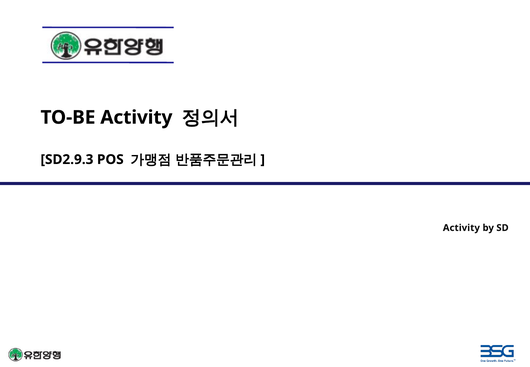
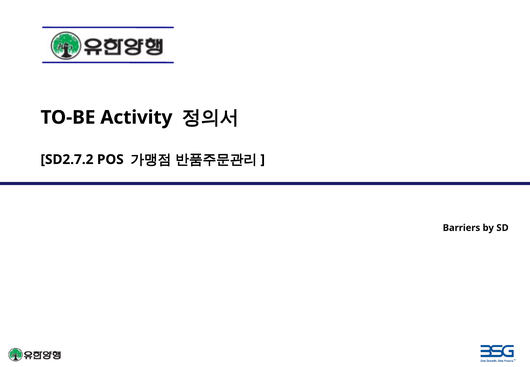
SD2.9.3: SD2.9.3 -> SD2.7.2
Activity at (461, 228): Activity -> Barriers
